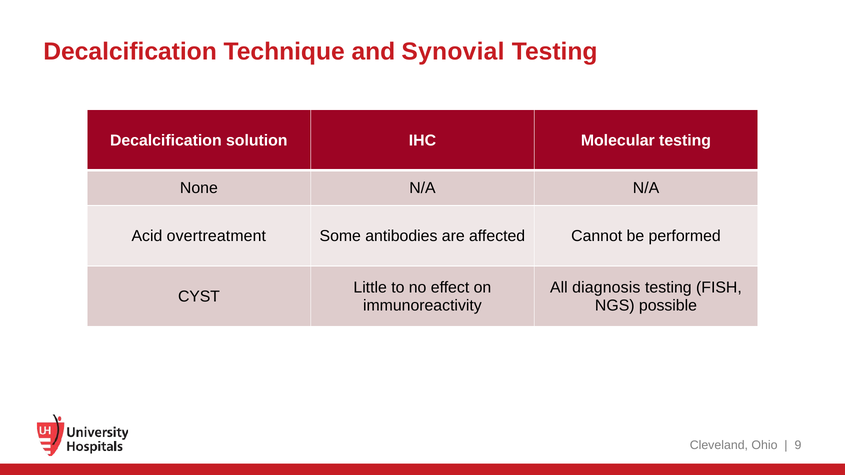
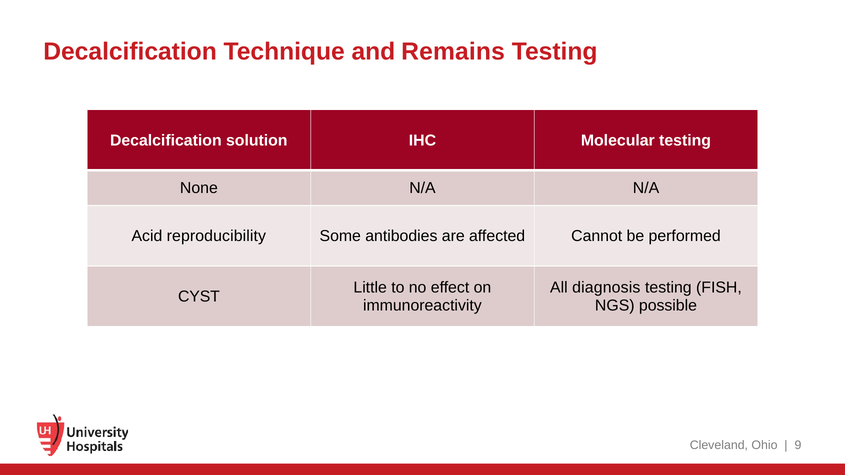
Synovial: Synovial -> Remains
overtreatment: overtreatment -> reproducibility
